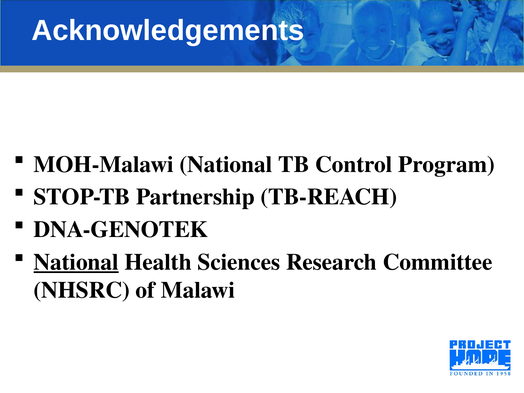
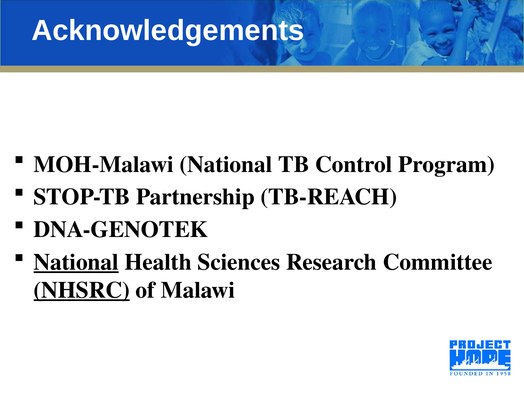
NHSRC underline: none -> present
